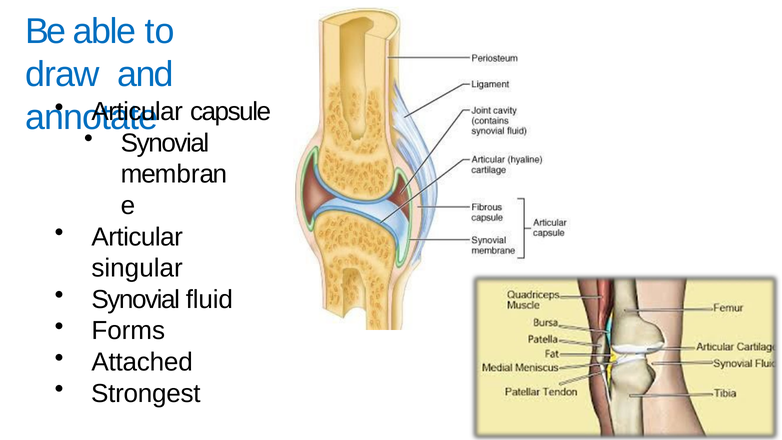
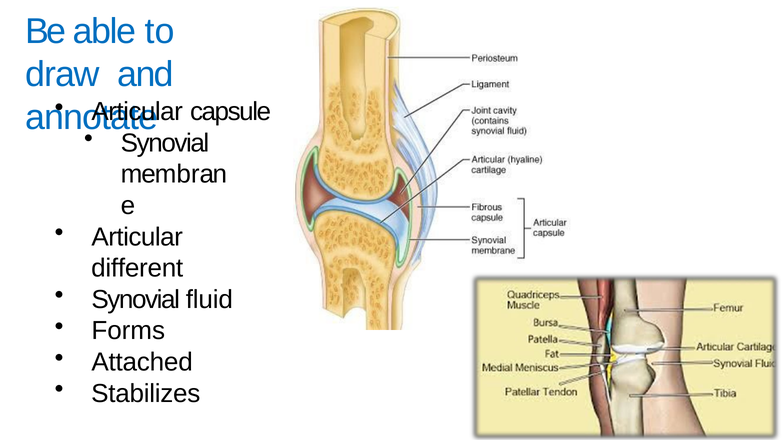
singular: singular -> different
Strongest: Strongest -> Stabilizes
